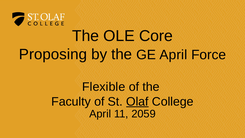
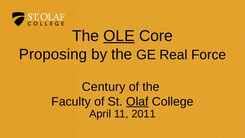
OLE underline: none -> present
GE April: April -> Real
Flexible: Flexible -> Century
2059: 2059 -> 2011
